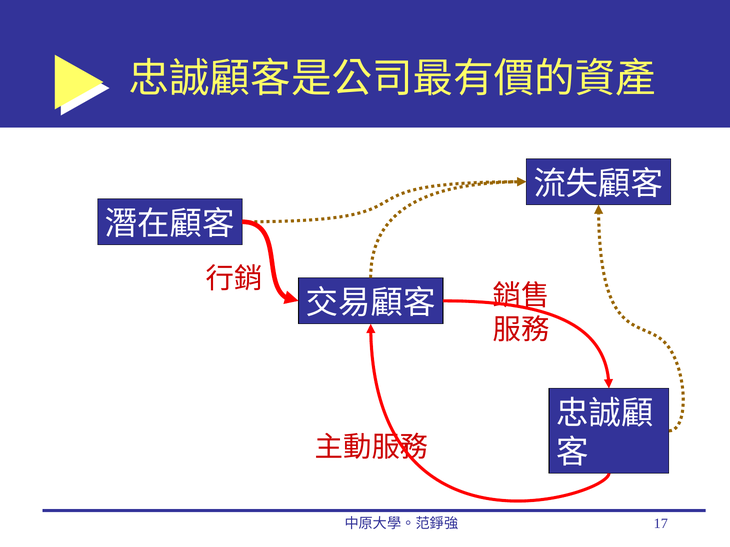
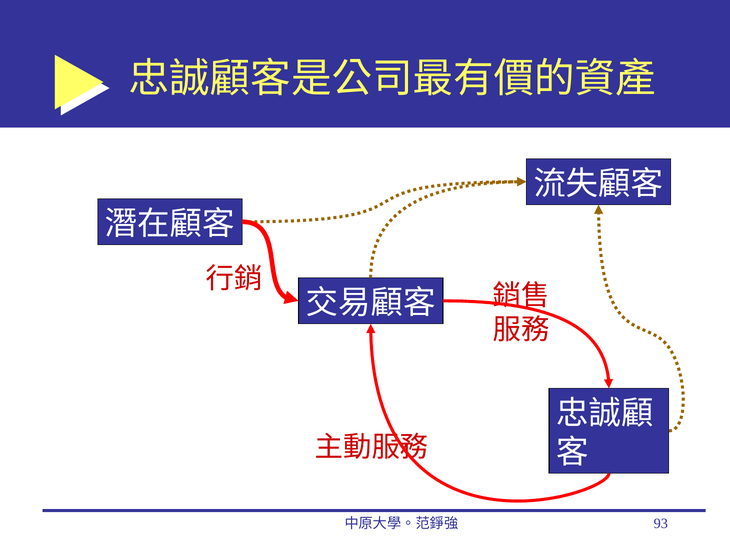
17: 17 -> 93
